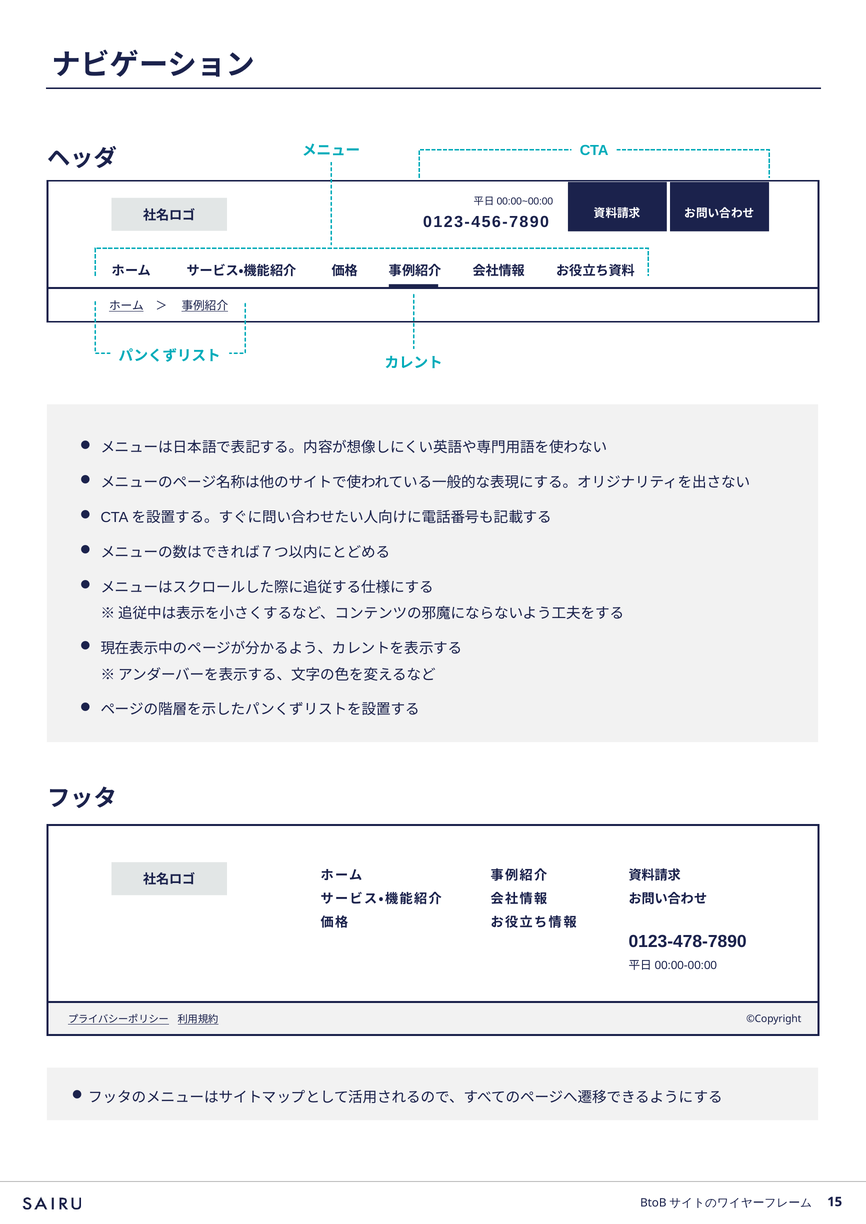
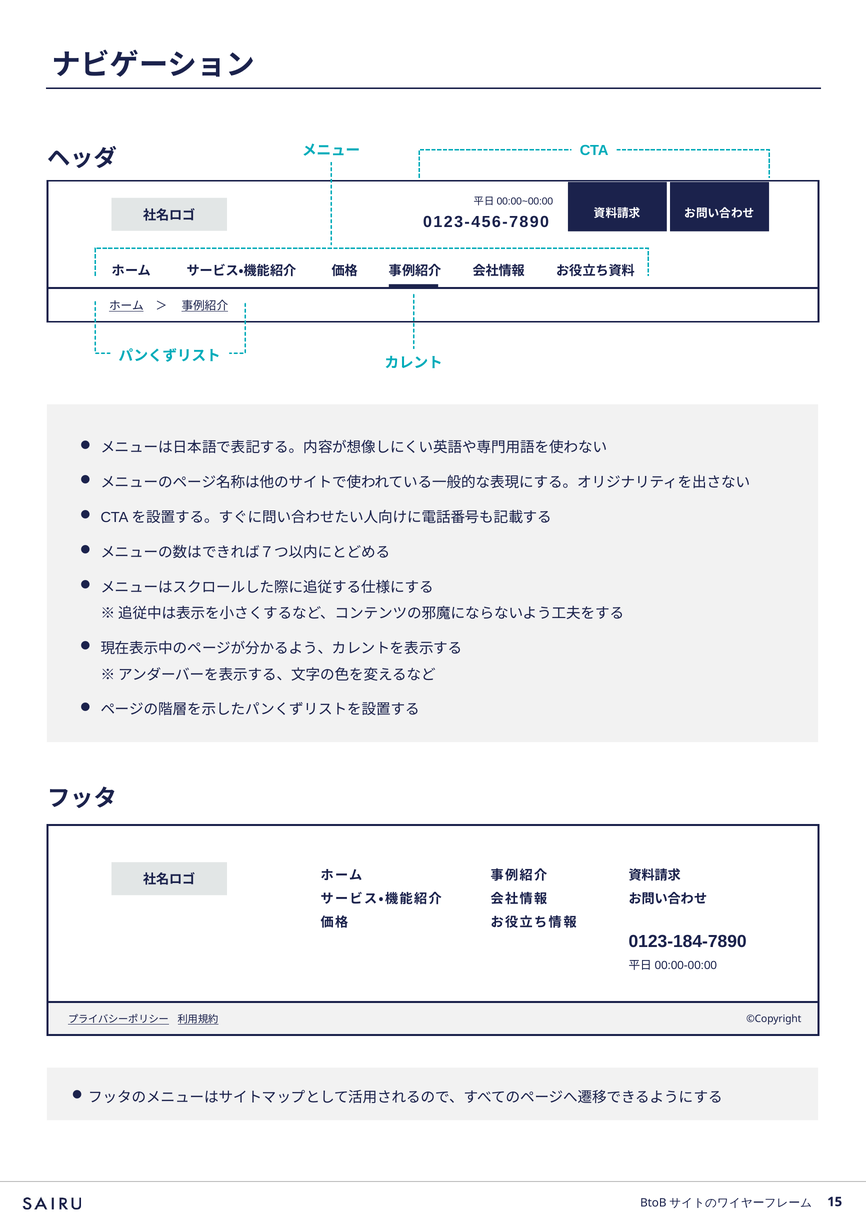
0123-478-7890: 0123-478-7890 -> 0123-184-7890
